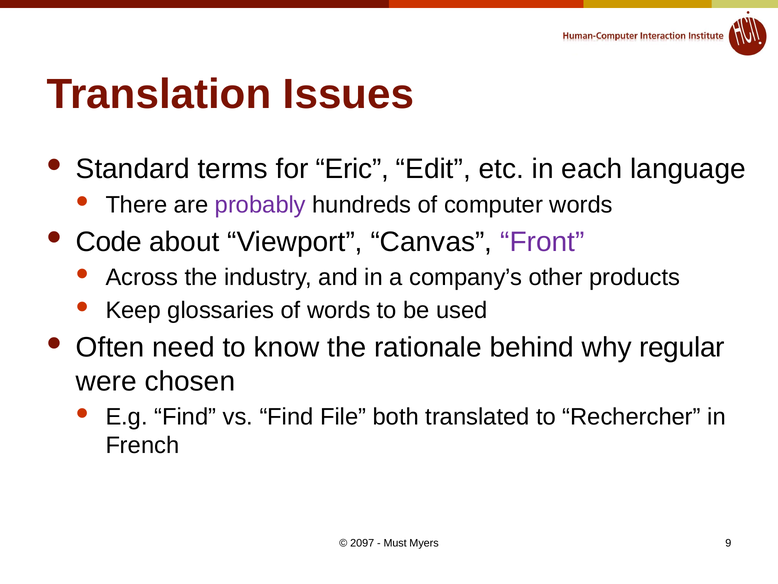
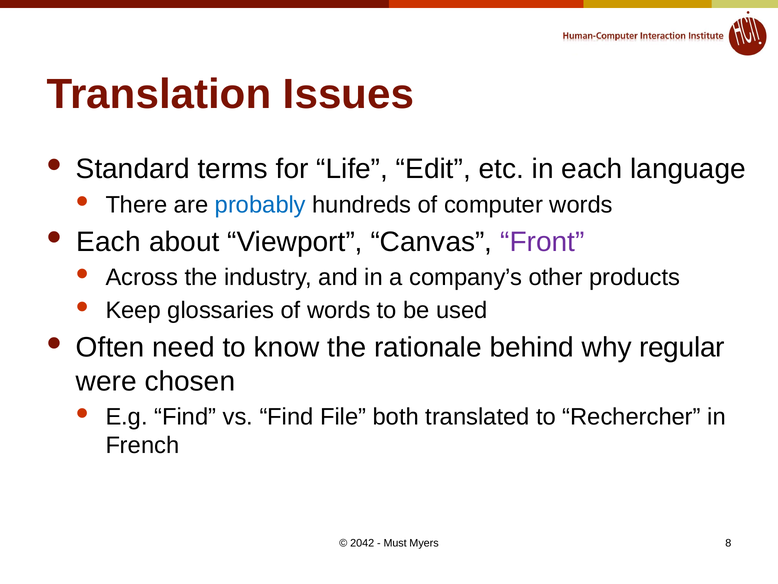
Eric: Eric -> Life
probably colour: purple -> blue
Code at (109, 242): Code -> Each
2097: 2097 -> 2042
9: 9 -> 8
